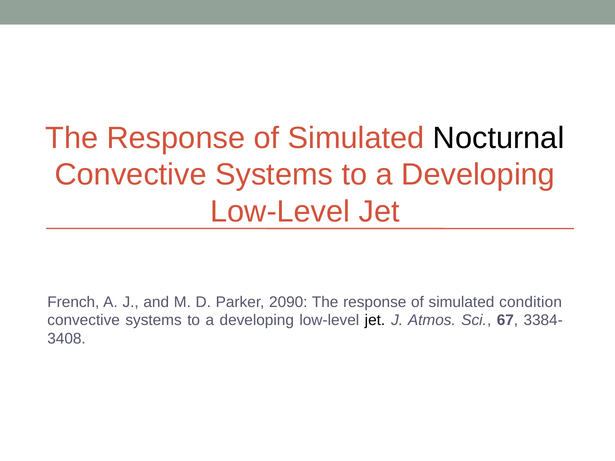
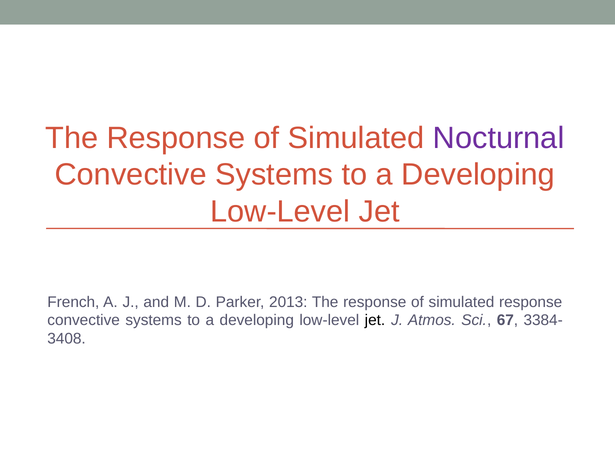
Nocturnal colour: black -> purple
2090: 2090 -> 2013
simulated condition: condition -> response
